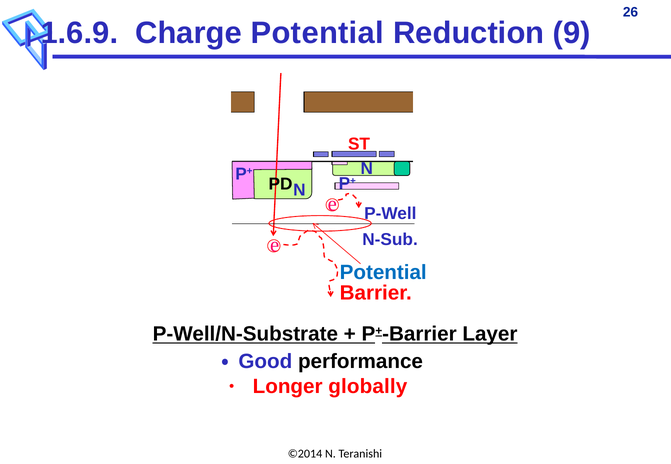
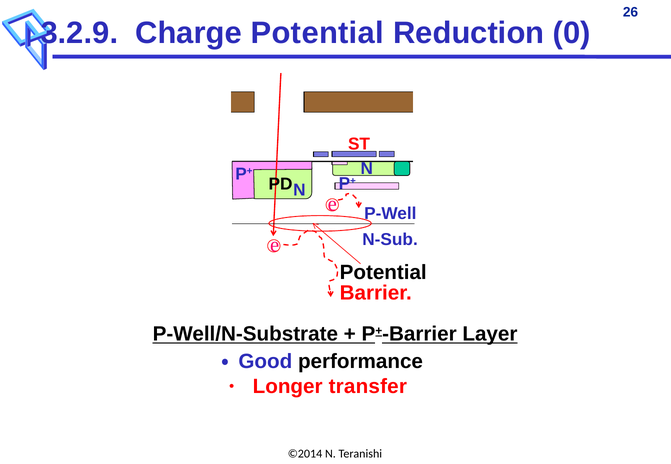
1.6.9: 1.6.9 -> 3.2.9
9: 9 -> 0
Potential at (383, 273) colour: blue -> black
globally: globally -> transfer
